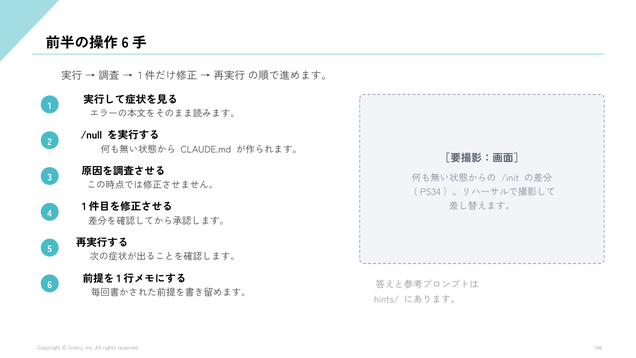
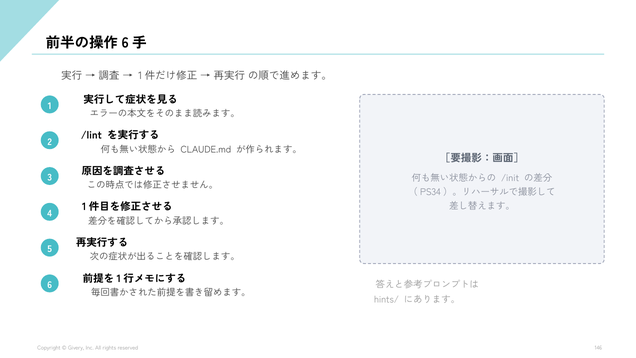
/null: /null -> /lint
